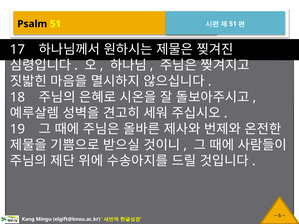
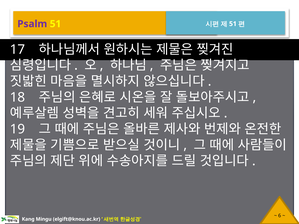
Psalm colour: black -> purple
